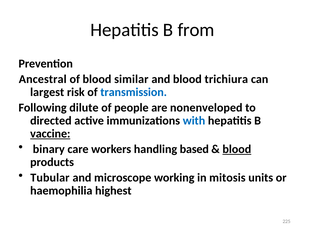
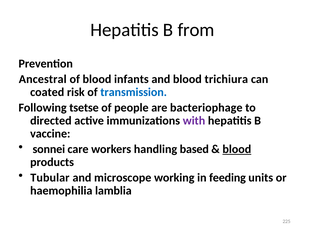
similar: similar -> infants
largest: largest -> coated
dilute: dilute -> tsetse
nonenveloped: nonenveloped -> bacteriophage
with colour: blue -> purple
vaccine underline: present -> none
binary: binary -> sonnei
mitosis: mitosis -> feeding
highest: highest -> lamblia
